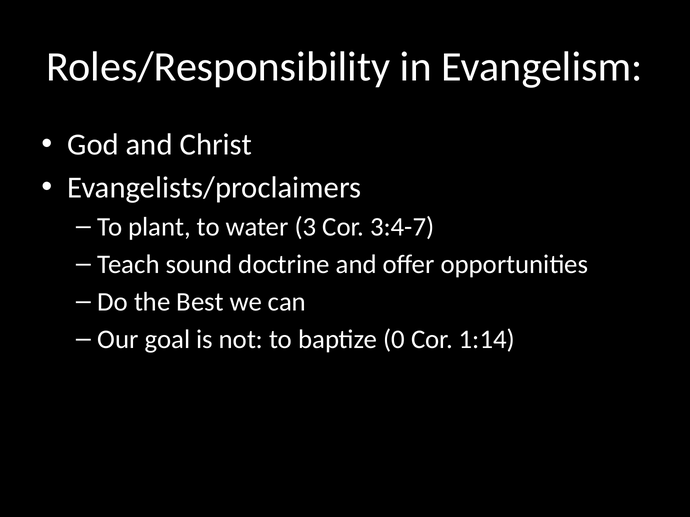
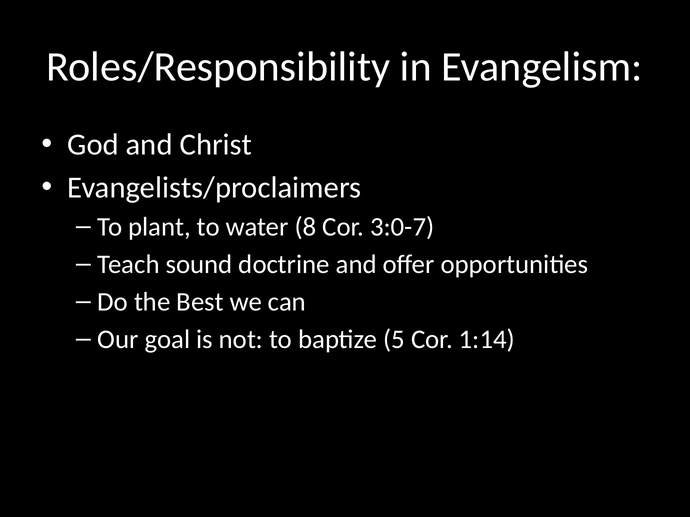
3: 3 -> 8
3:4-7: 3:4-7 -> 3:0-7
0: 0 -> 5
